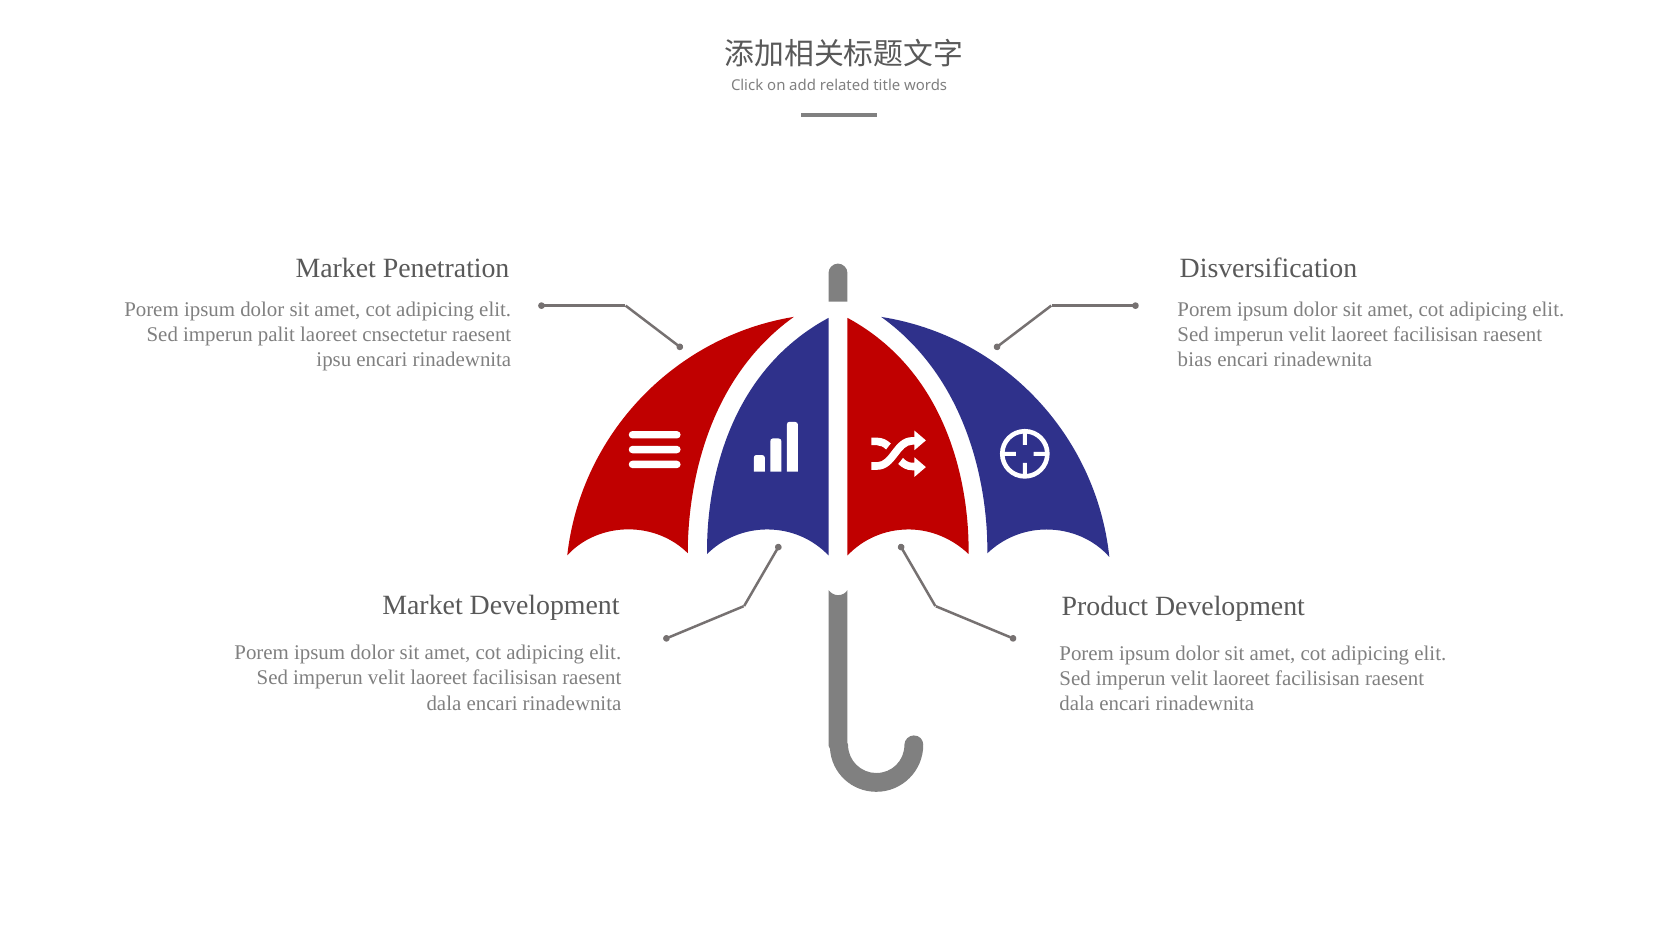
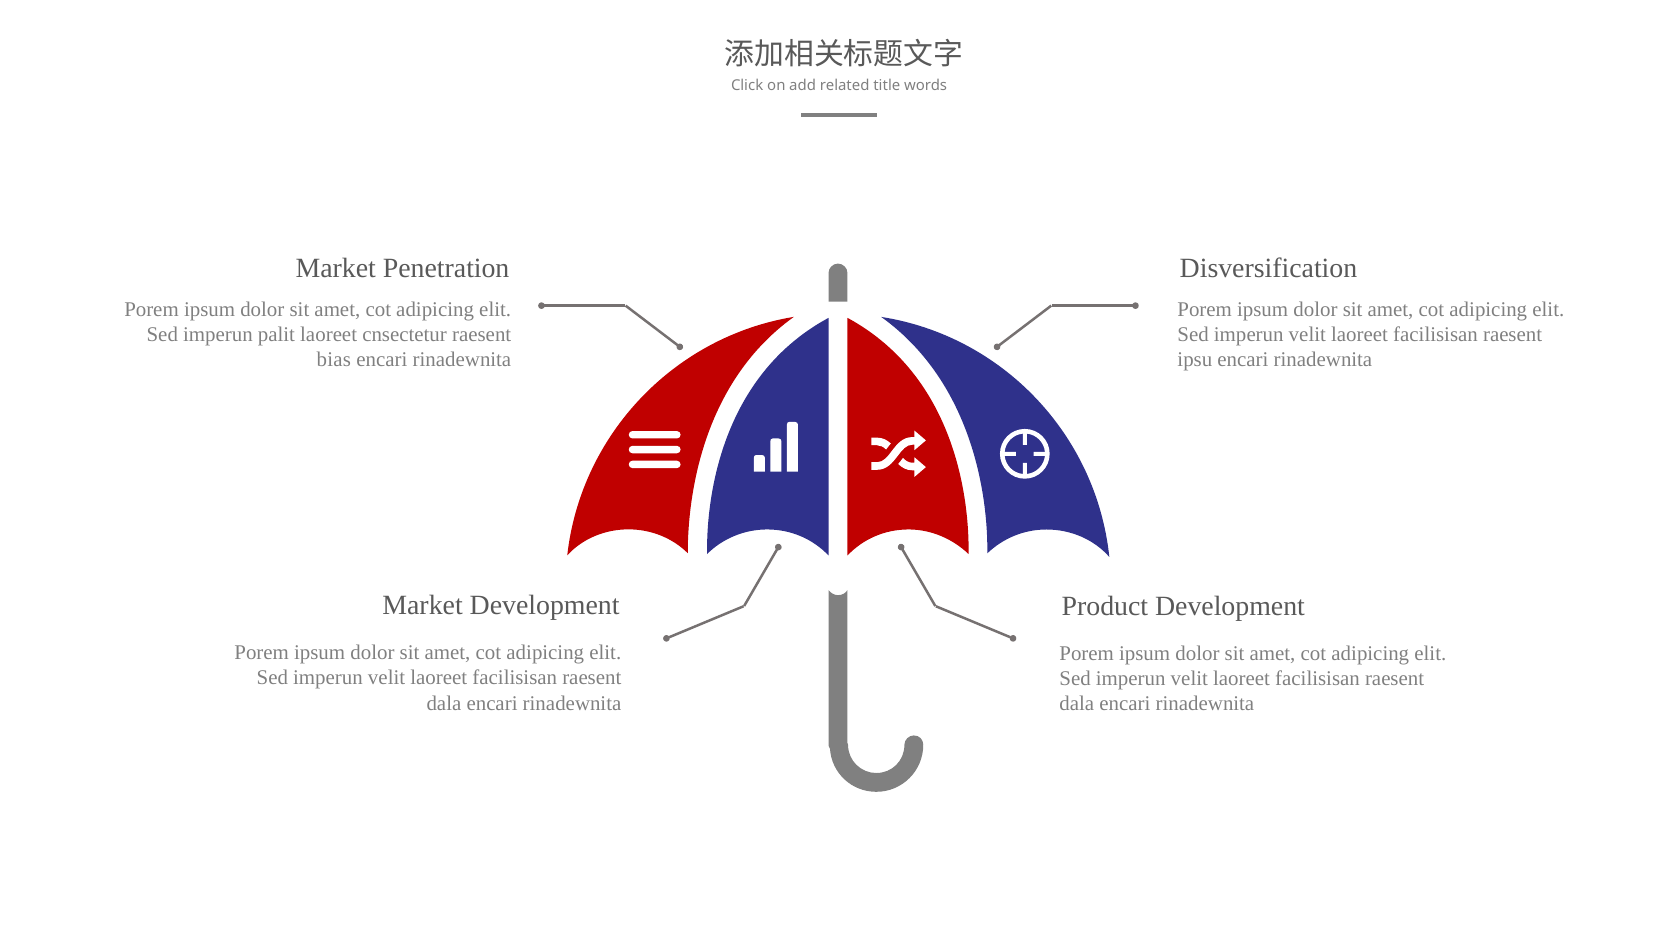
ipsu: ipsu -> bias
bias: bias -> ipsu
